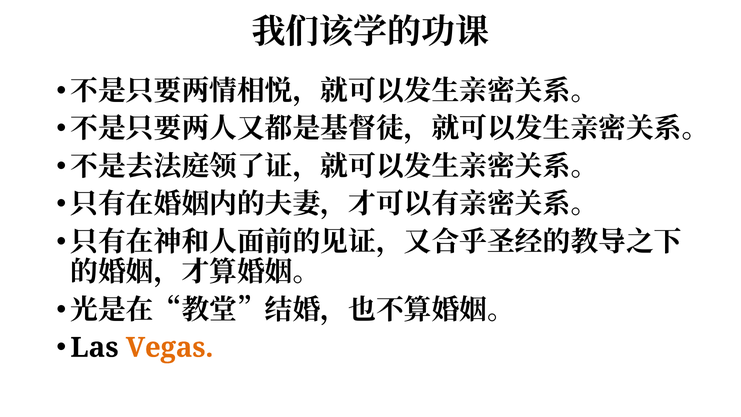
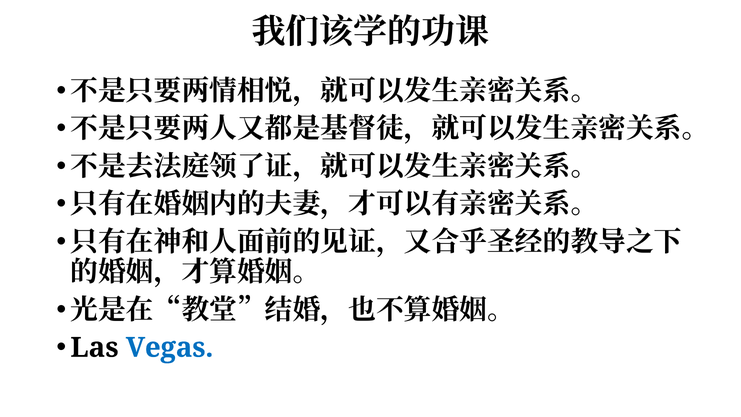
Vegas colour: orange -> blue
